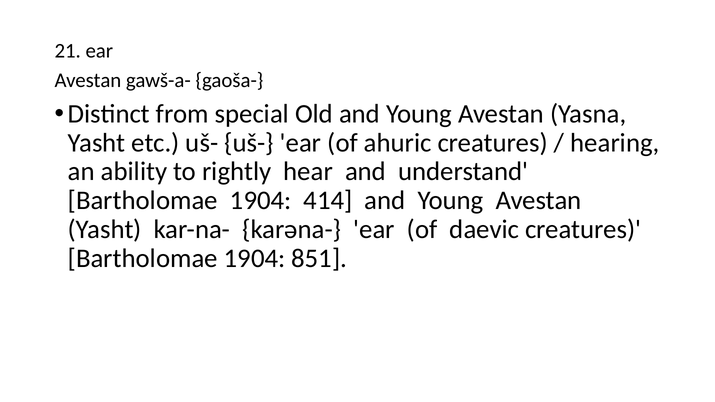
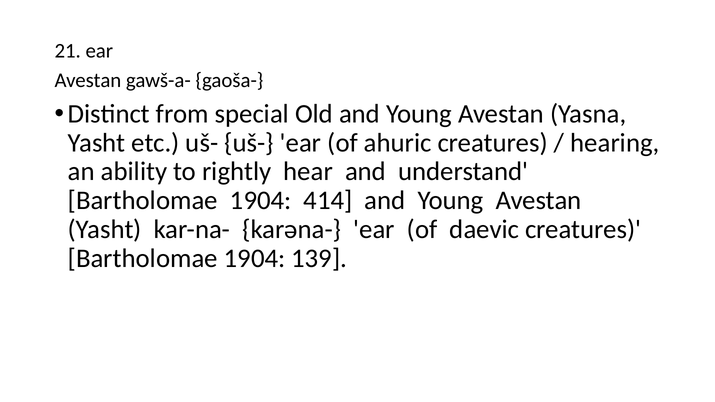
851: 851 -> 139
